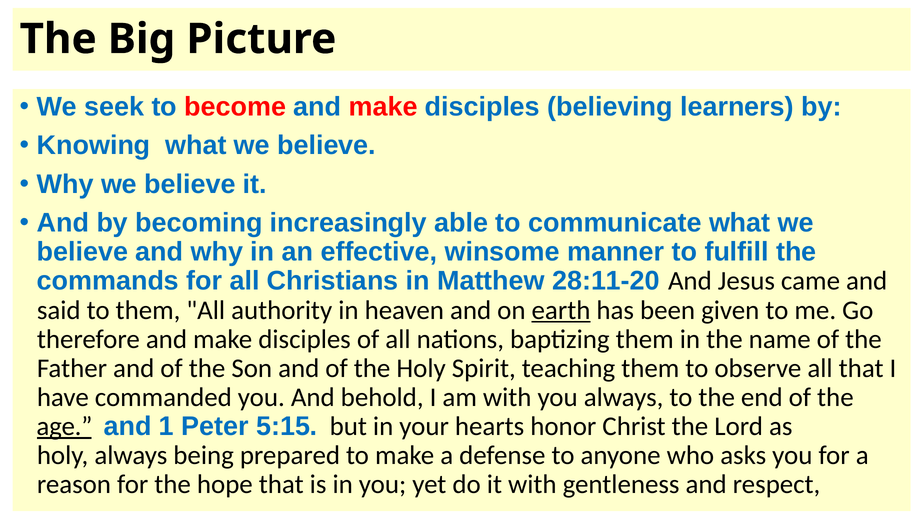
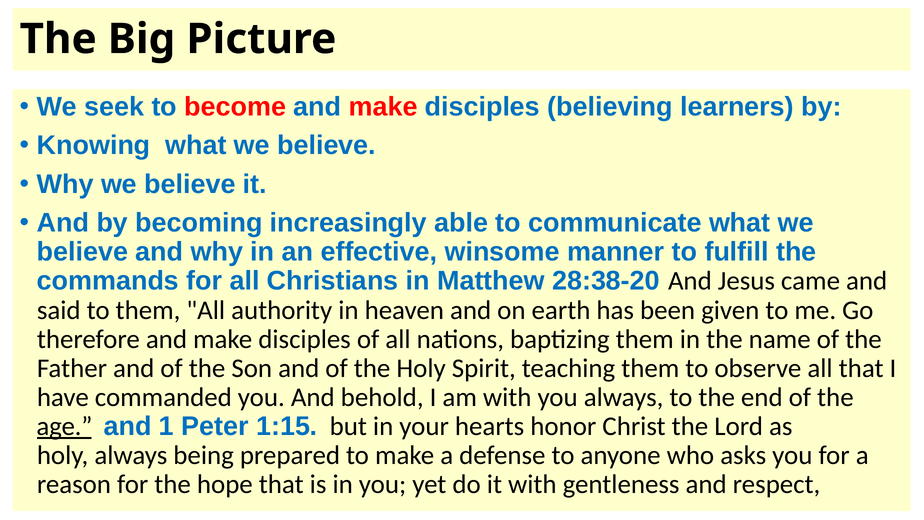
28:11-20: 28:11-20 -> 28:38-20
earth underline: present -> none
5:15: 5:15 -> 1:15
